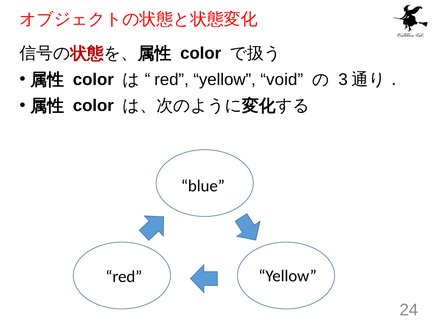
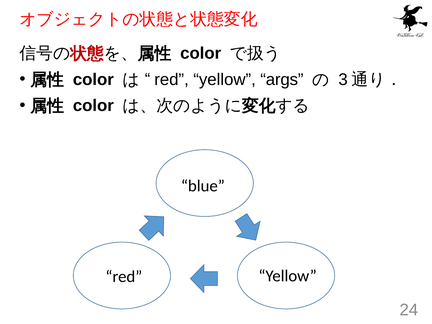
void: void -> args
